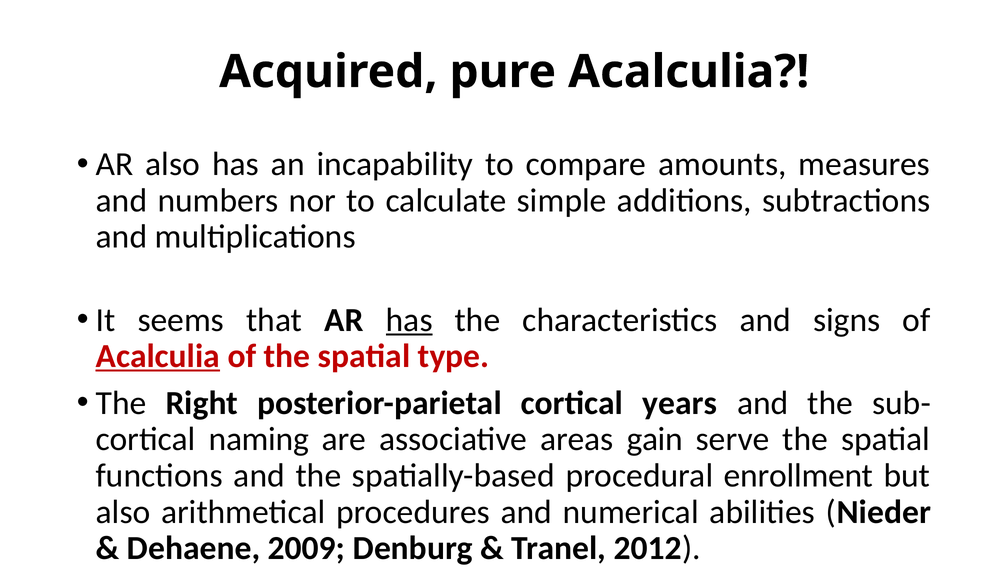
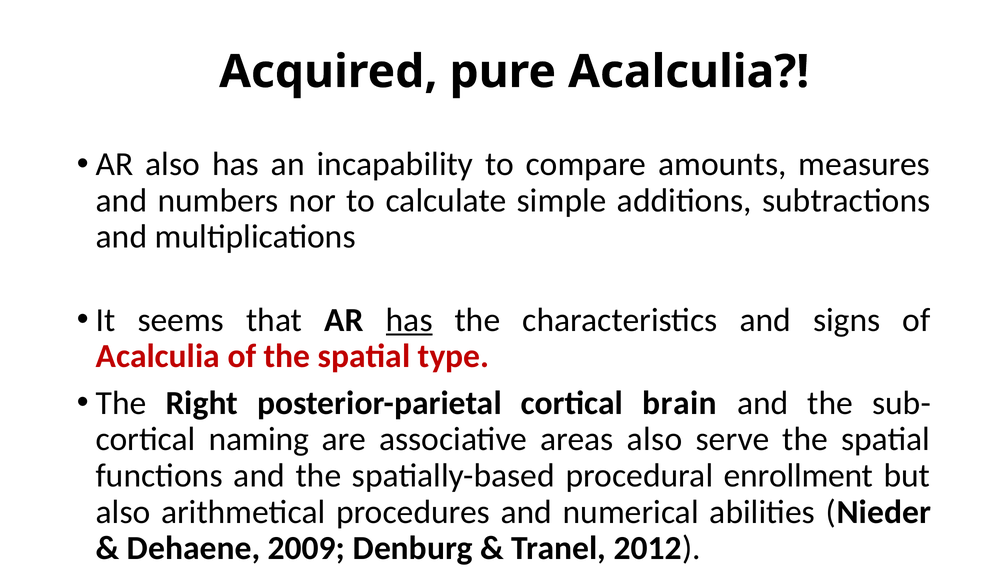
Acalculia at (158, 356) underline: present -> none
years: years -> brain
areas gain: gain -> also
